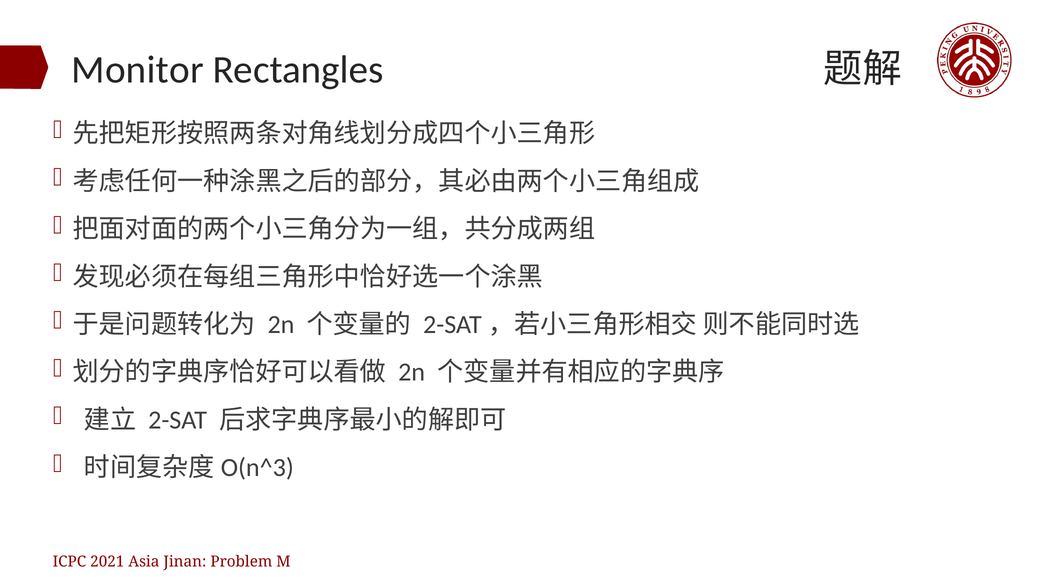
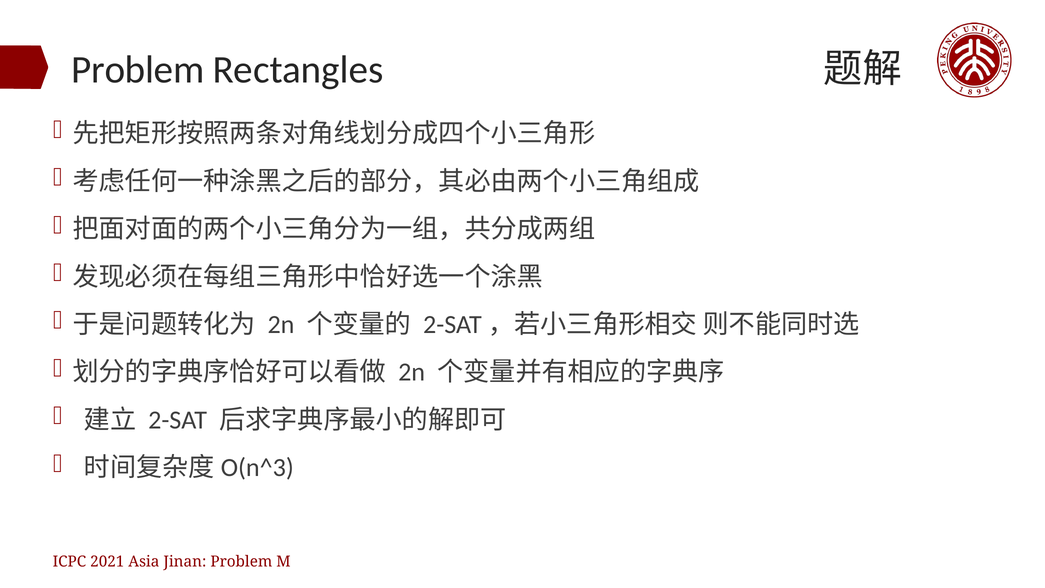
Monitor at (138, 70): Monitor -> Problem
